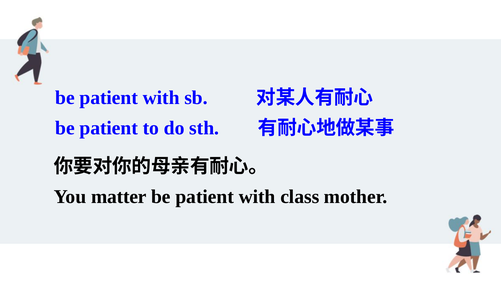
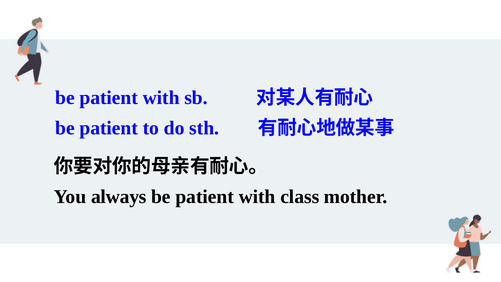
matter: matter -> always
